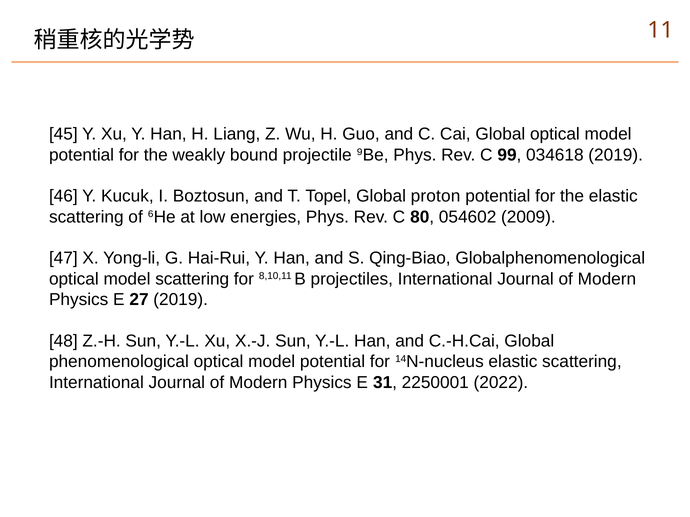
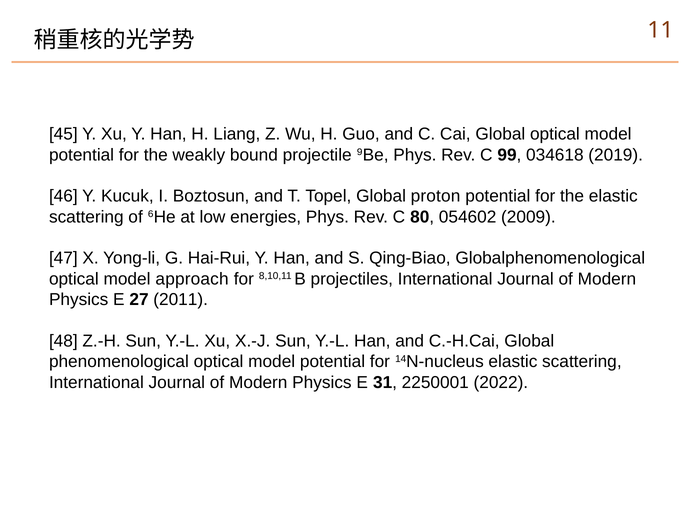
model scattering: scattering -> approach
27 2019: 2019 -> 2011
